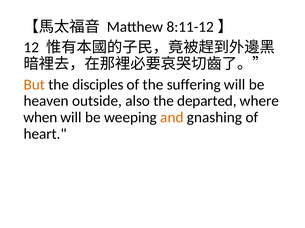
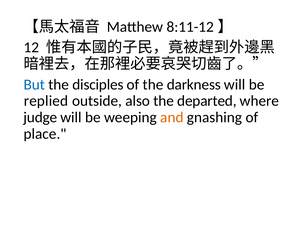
But colour: orange -> blue
suffering: suffering -> darkness
heaven: heaven -> replied
when: when -> judge
heart: heart -> place
